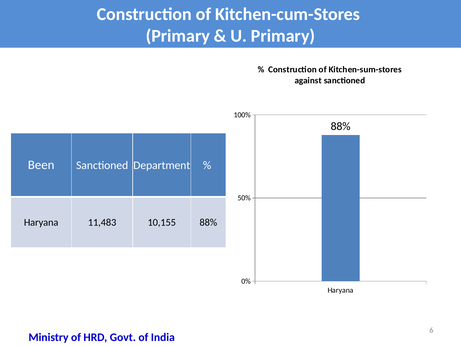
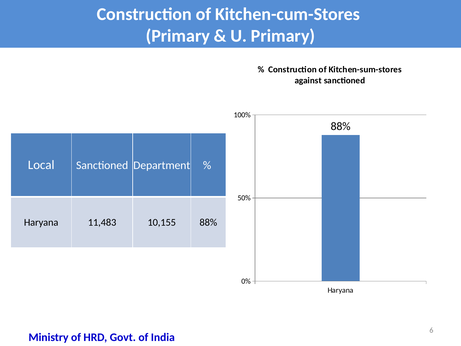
Been: Been -> Local
